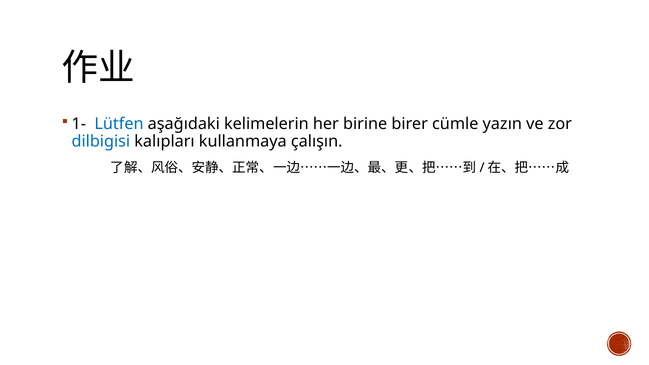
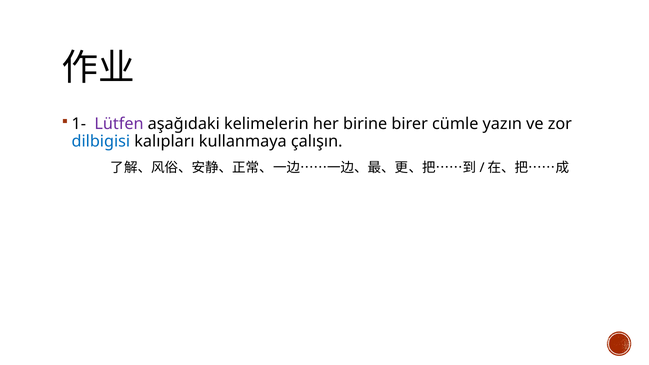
Lütfen colour: blue -> purple
